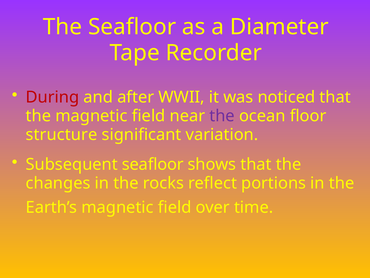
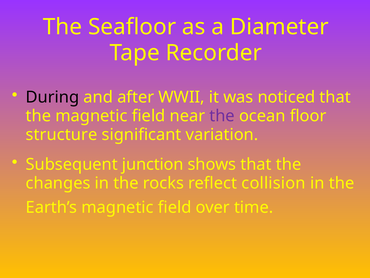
During colour: red -> black
Subsequent seafloor: seafloor -> junction
portions: portions -> collision
